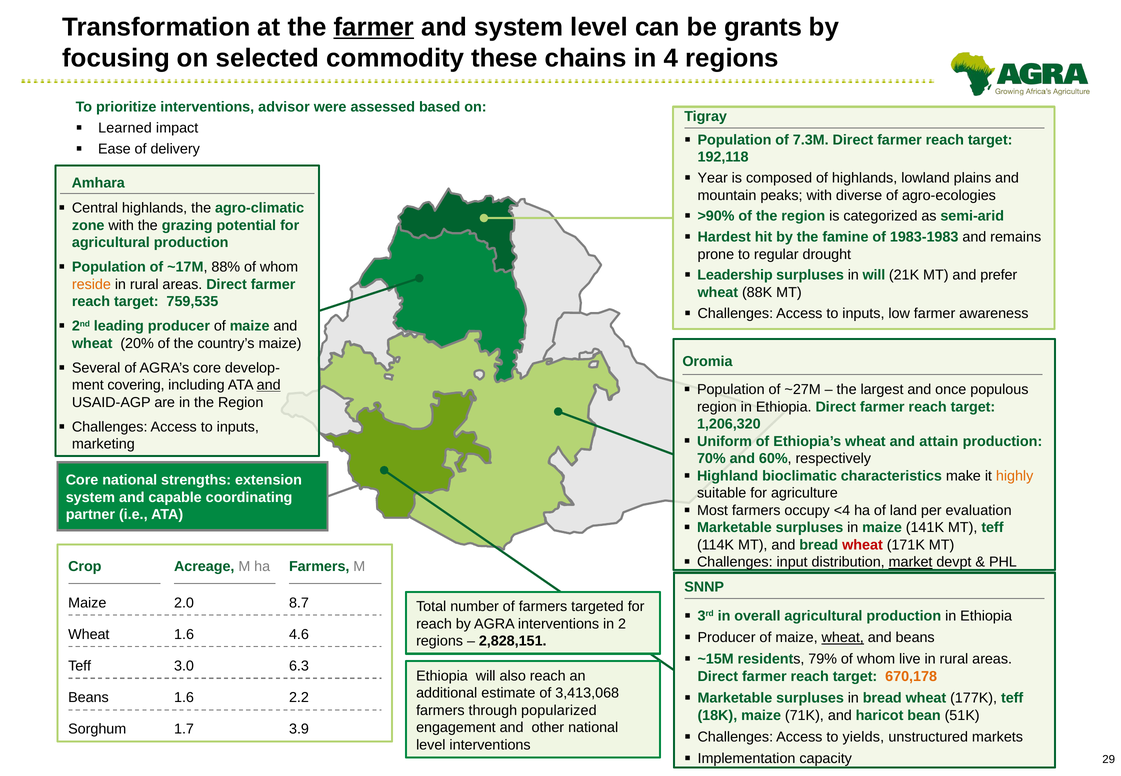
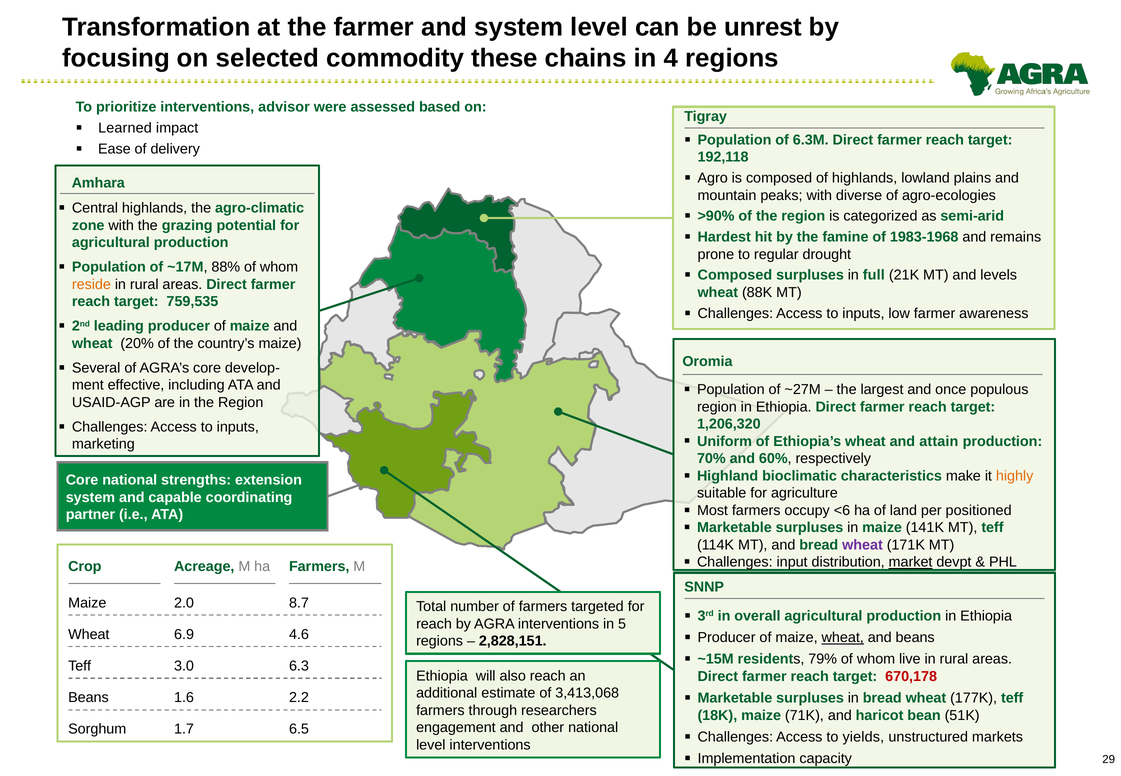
farmer at (374, 27) underline: present -> none
grants: grants -> unrest
7.3M: 7.3M -> 6.3M
Year: Year -> Agro
1983-1983: 1983-1983 -> 1983-1968
Leadership at (735, 275): Leadership -> Composed
in will: will -> full
prefer: prefer -> levels
covering: covering -> effective
and at (269, 385) underline: present -> none
<4: <4 -> <6
evaluation: evaluation -> positioned
wheat at (863, 545) colour: red -> purple
2: 2 -> 5
1.6 at (184, 634): 1.6 -> 6.9
670,178 colour: orange -> red
popularized: popularized -> researchers
3.9: 3.9 -> 6.5
